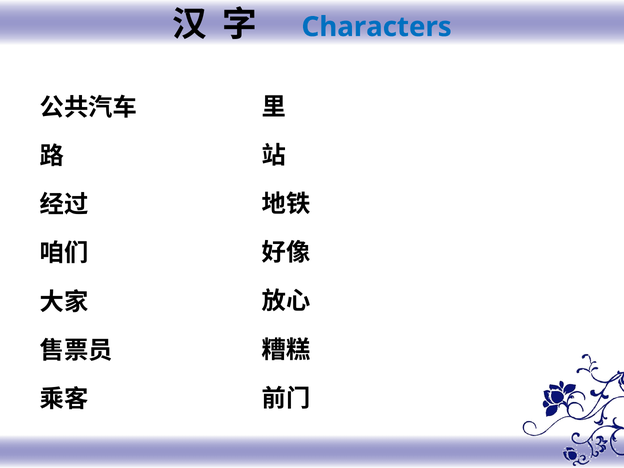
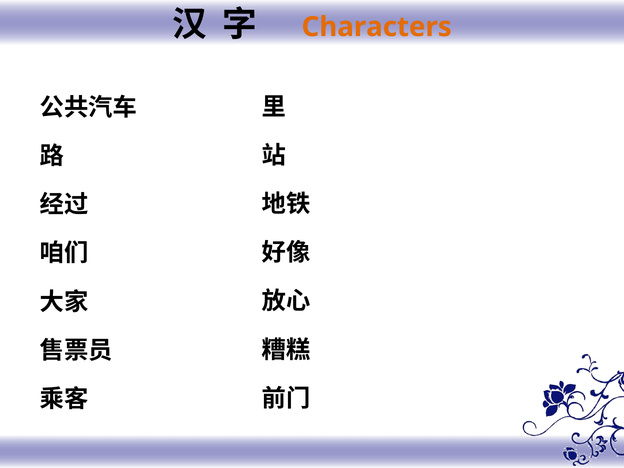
Characters colour: blue -> orange
